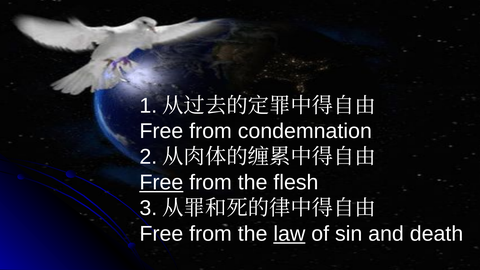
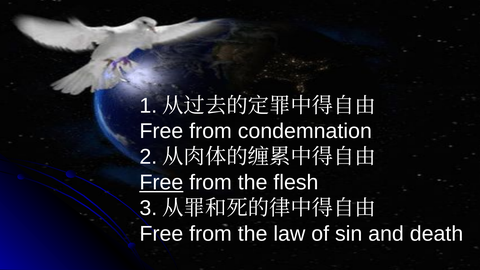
law underline: present -> none
